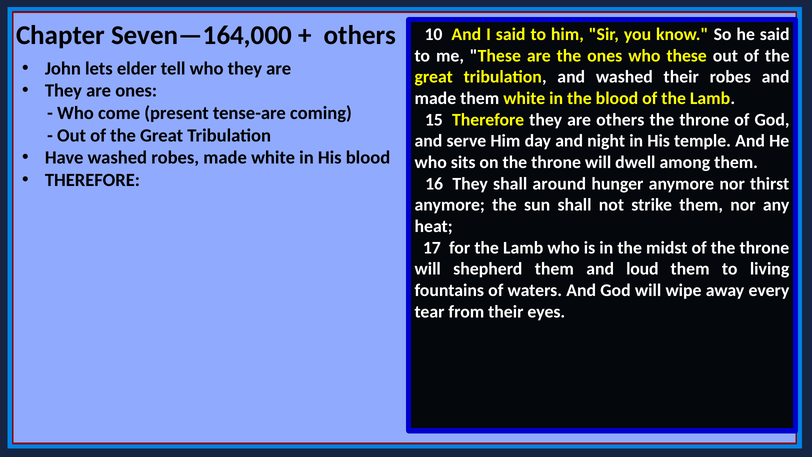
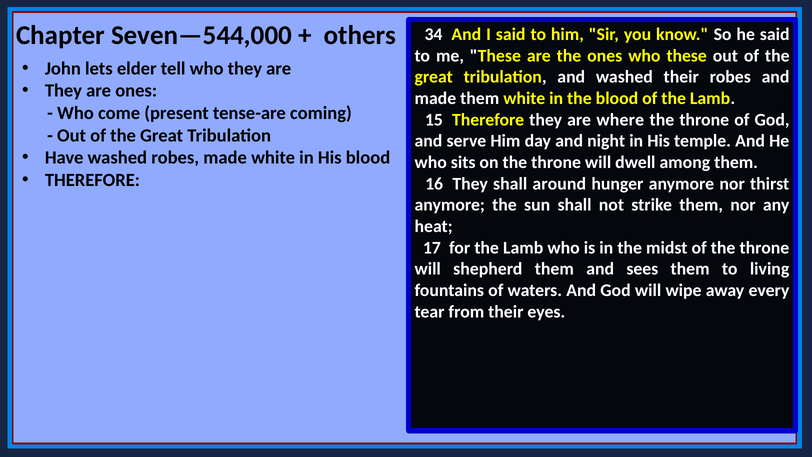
Seven—164,000: Seven—164,000 -> Seven—544,000
10: 10 -> 34
are others: others -> where
loud: loud -> sees
